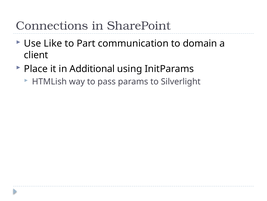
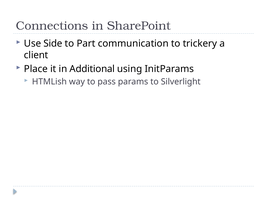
Like: Like -> Side
domain: domain -> trickery
